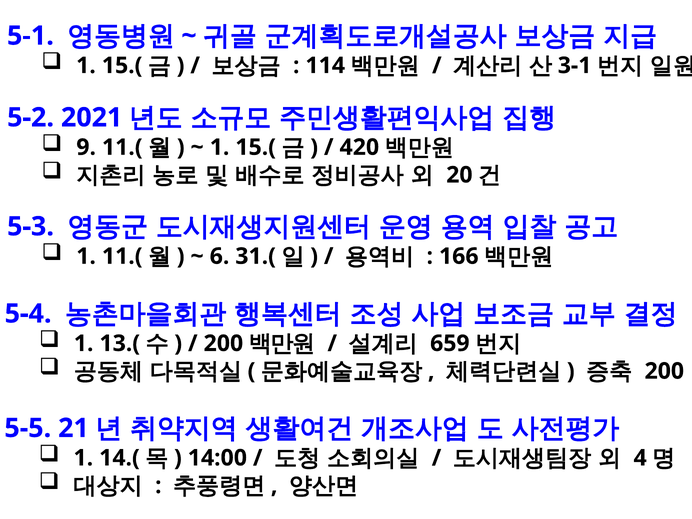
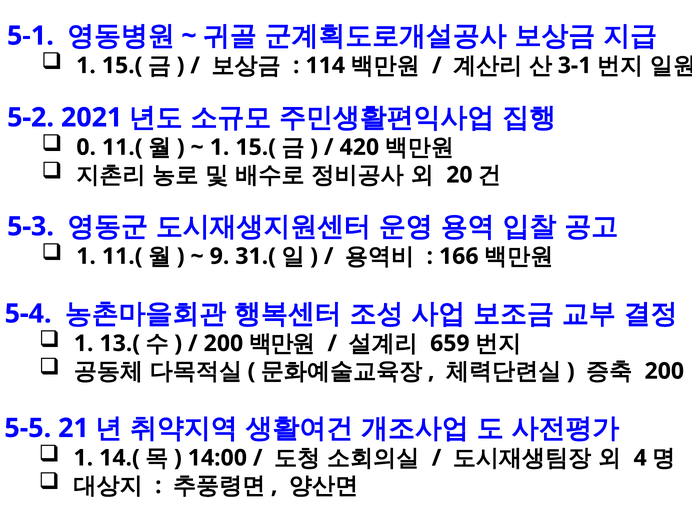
9: 9 -> 0
6: 6 -> 9
